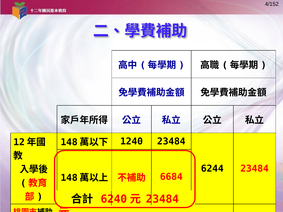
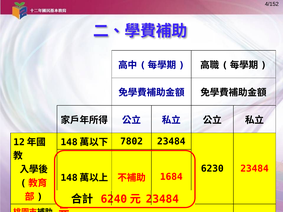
1240: 1240 -> 7802
6244: 6244 -> 6230
6684: 6684 -> 1684
